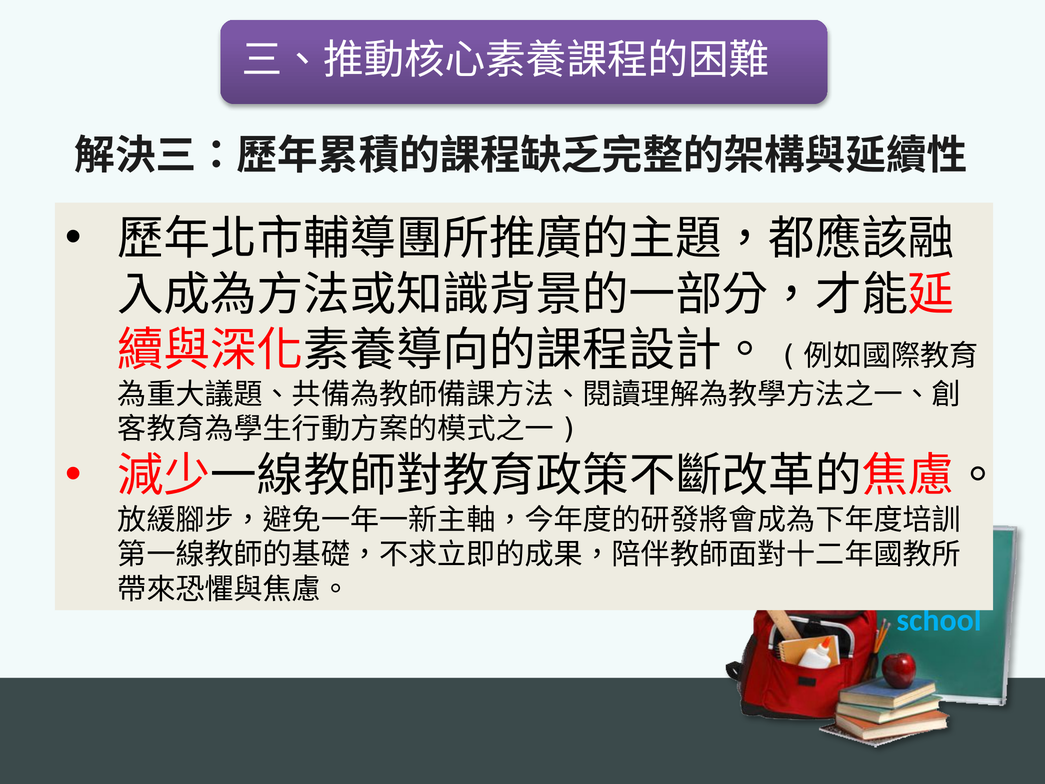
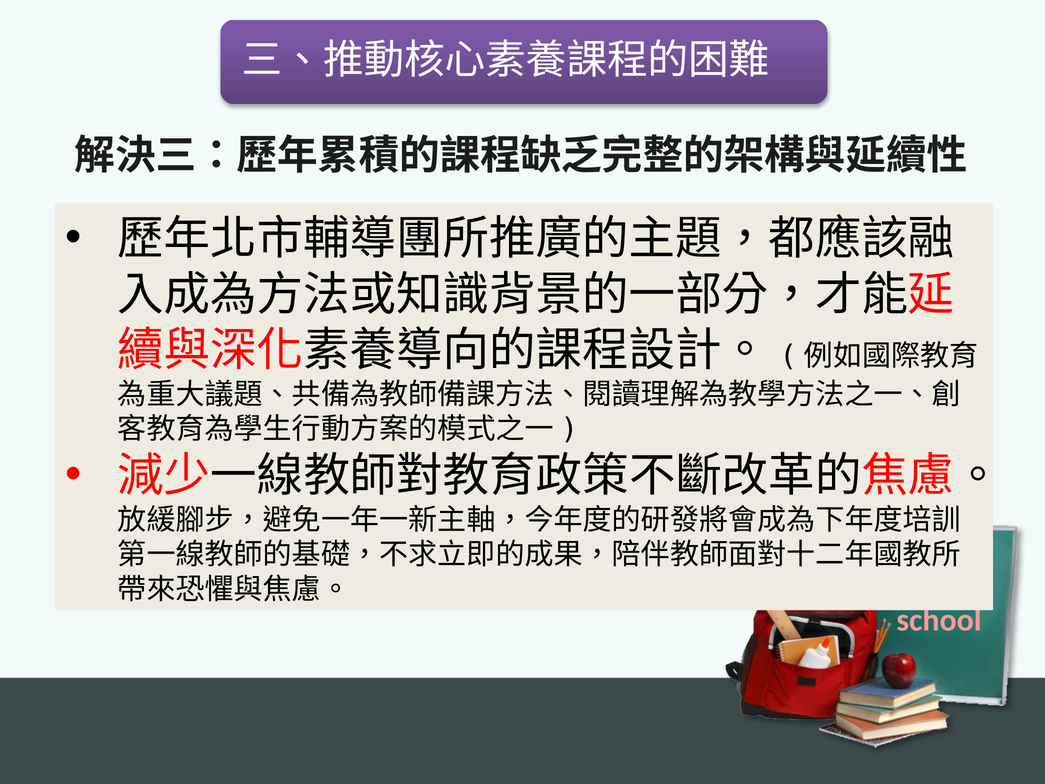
school colour: light blue -> pink
